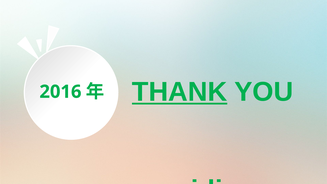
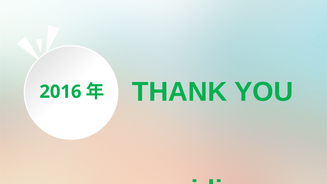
THANK underline: present -> none
